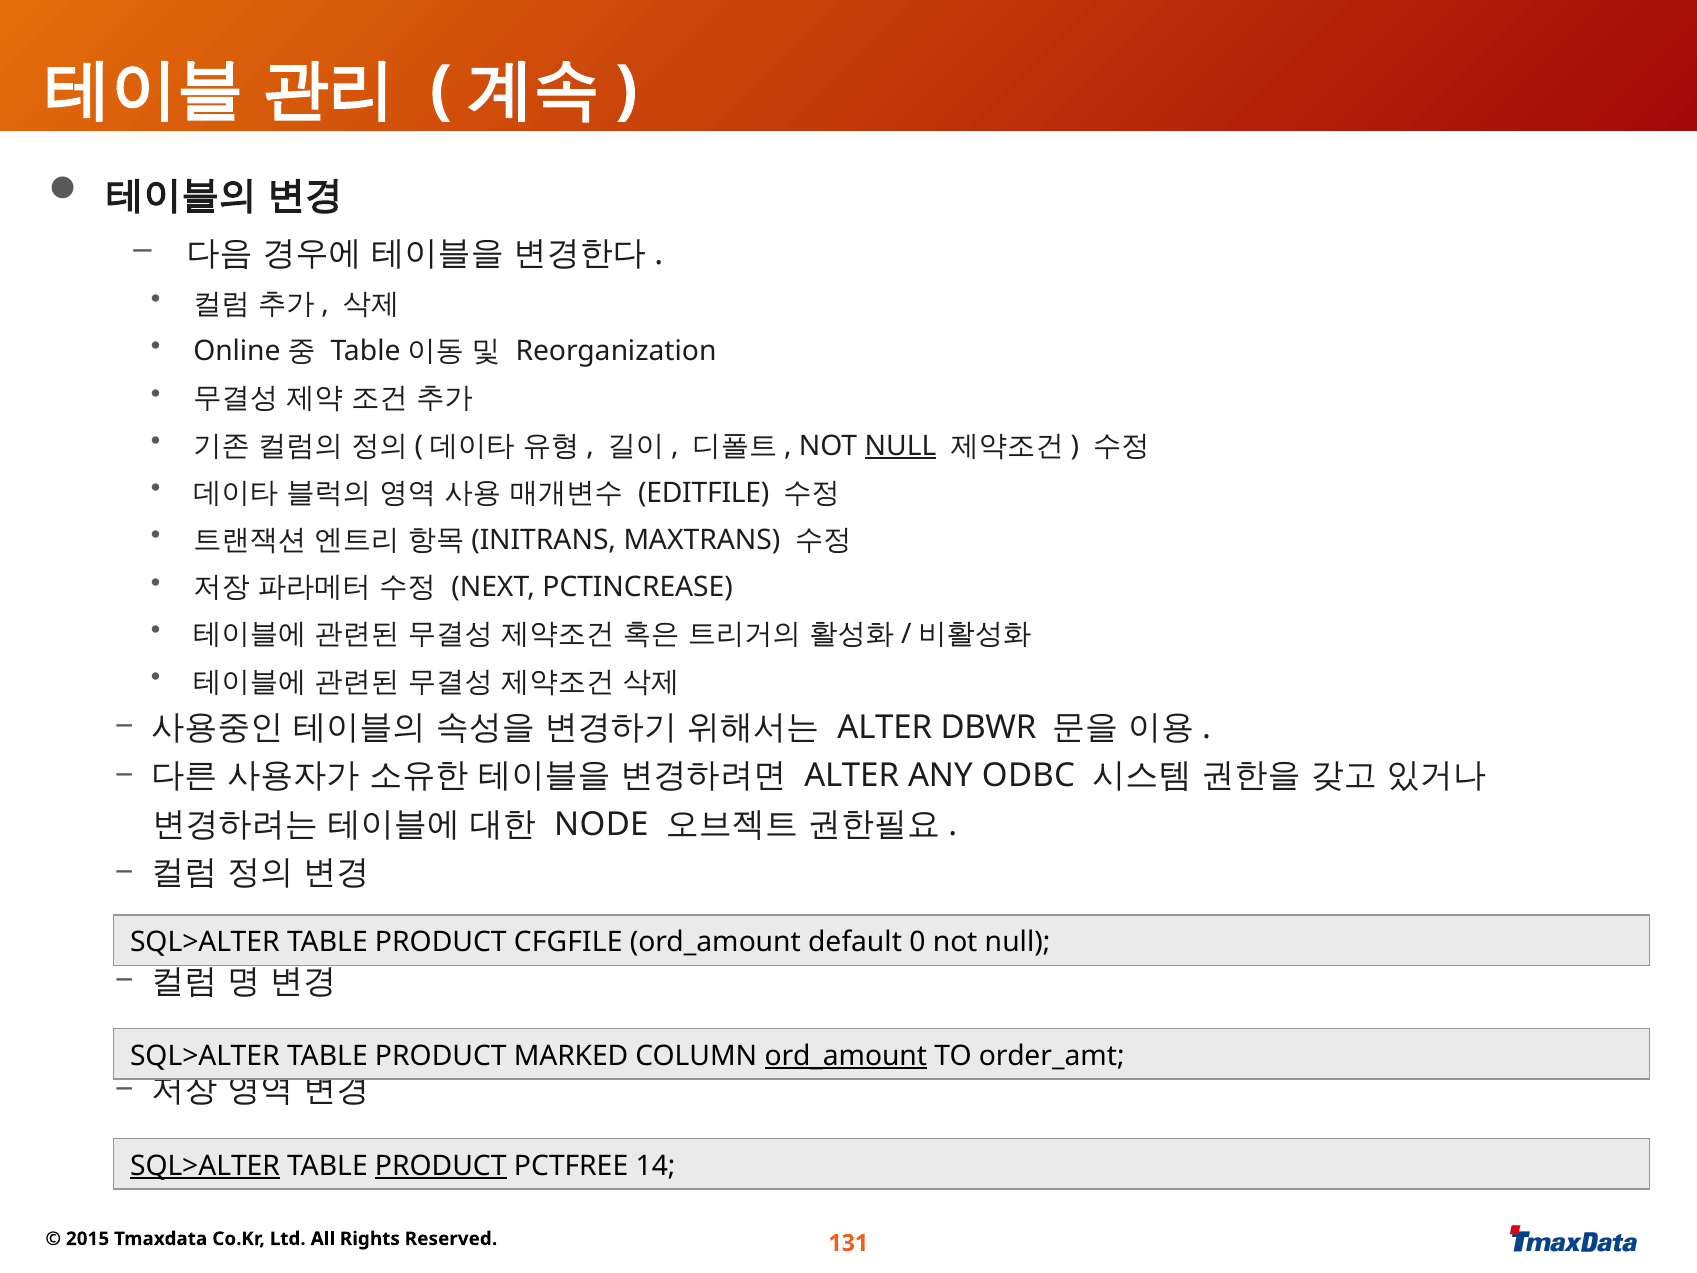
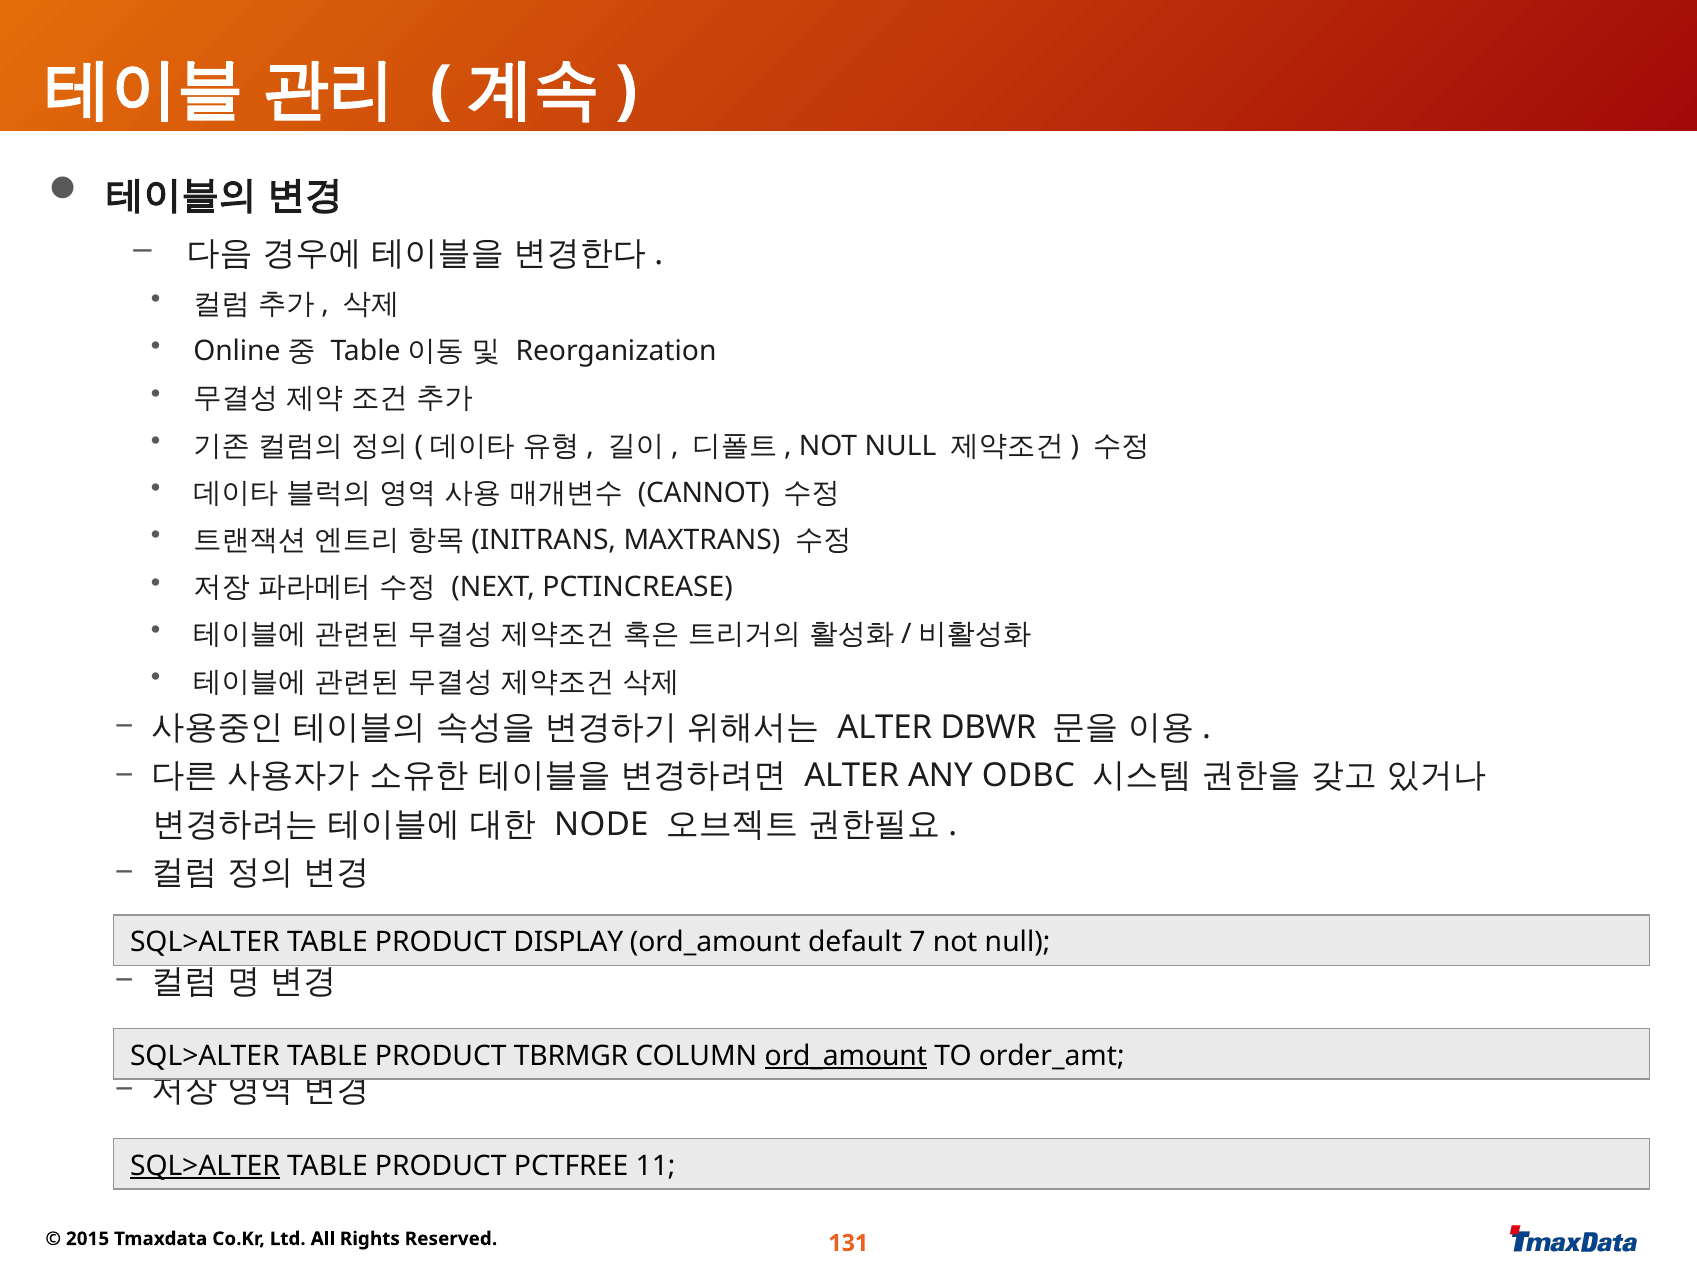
NULL at (901, 446) underline: present -> none
EDITFILE: EDITFILE -> CANNOT
CFGFILE: CFGFILE -> DISPLAY
0: 0 -> 7
MARKED: MARKED -> TBRMGR
PRODUCT at (441, 1165) underline: present -> none
14: 14 -> 11
